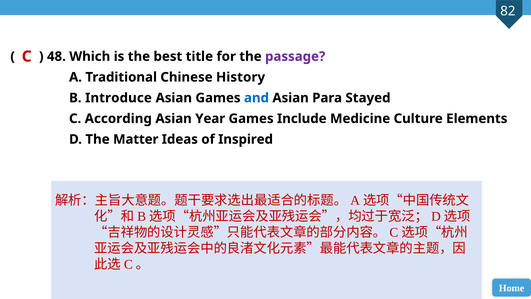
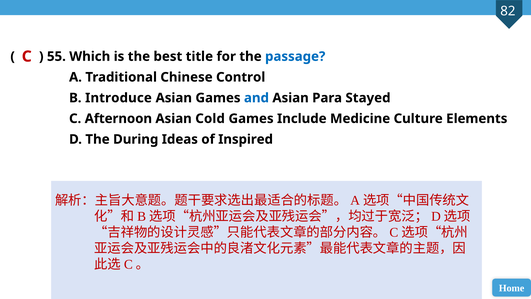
48: 48 -> 55
passage colour: purple -> blue
History: History -> Control
According: According -> Afternoon
Year: Year -> Cold
Matter: Matter -> During
